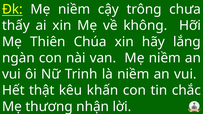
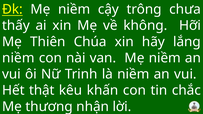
ngàn at (18, 58): ngàn -> niềm
